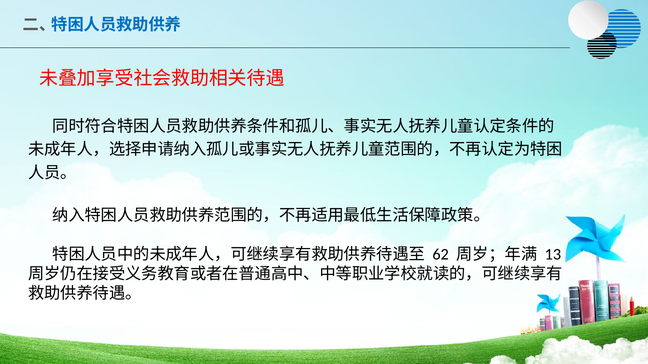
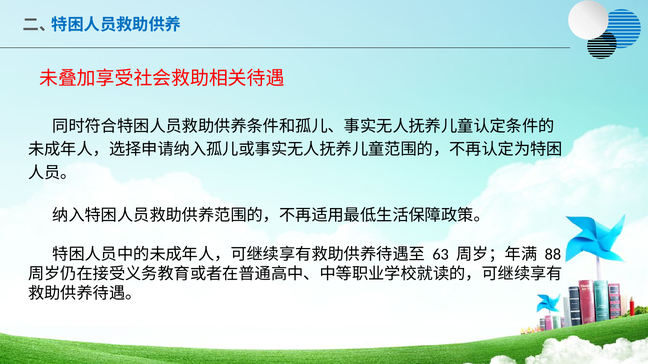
62: 62 -> 63
13: 13 -> 88
